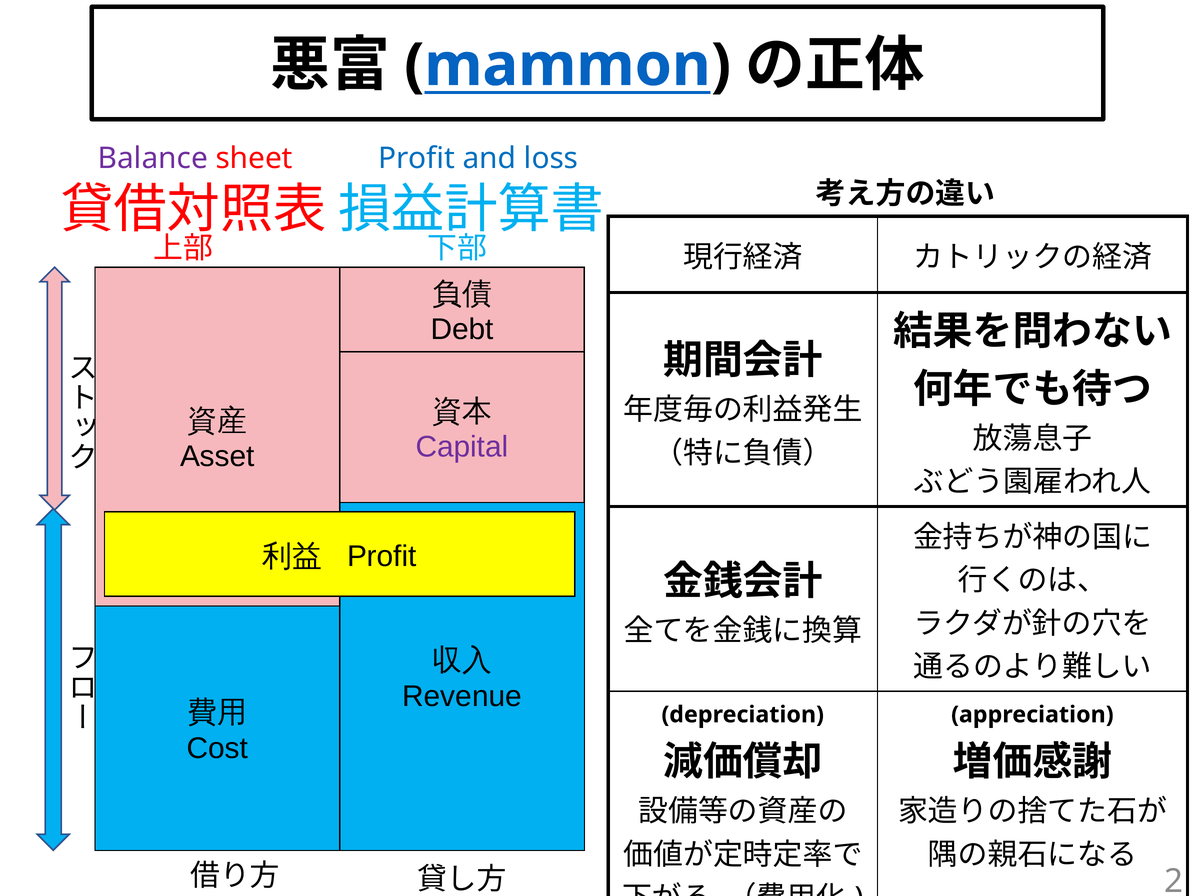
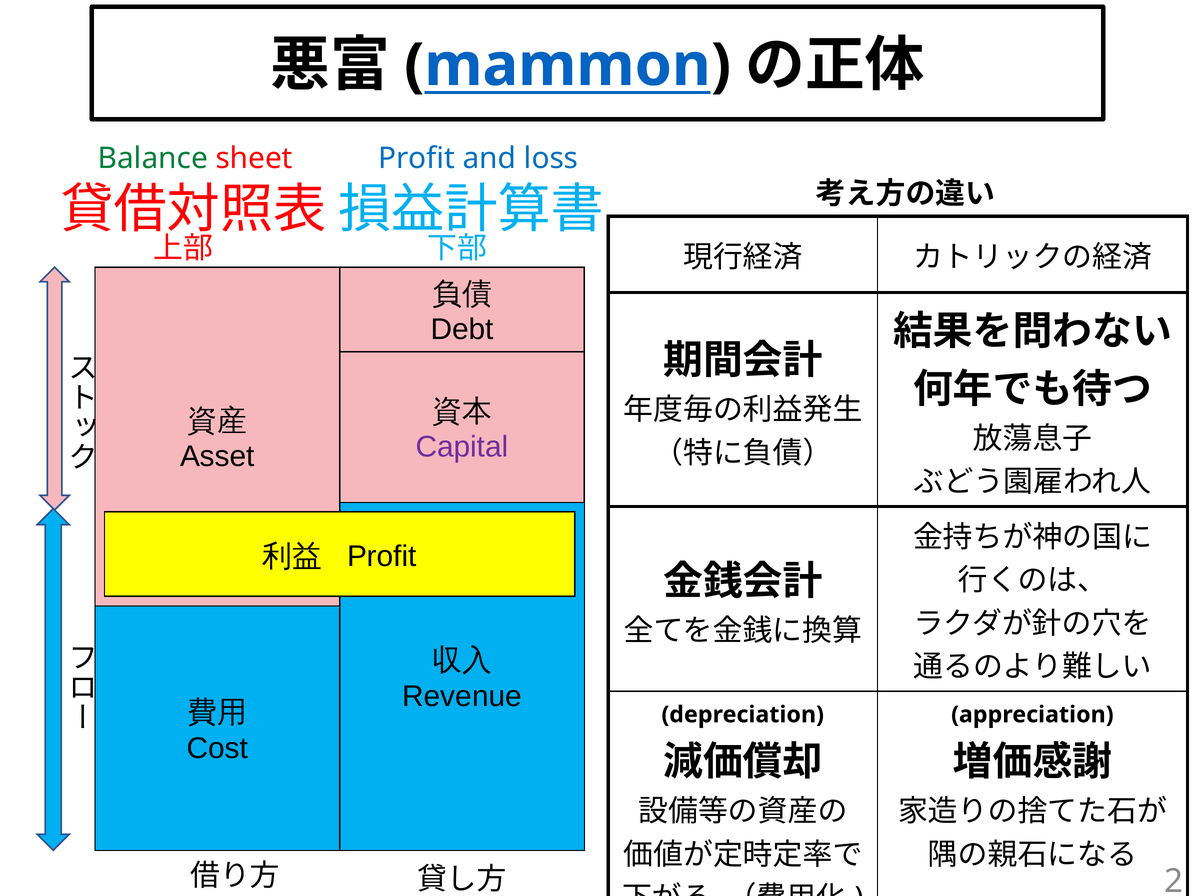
Balance colour: purple -> green
